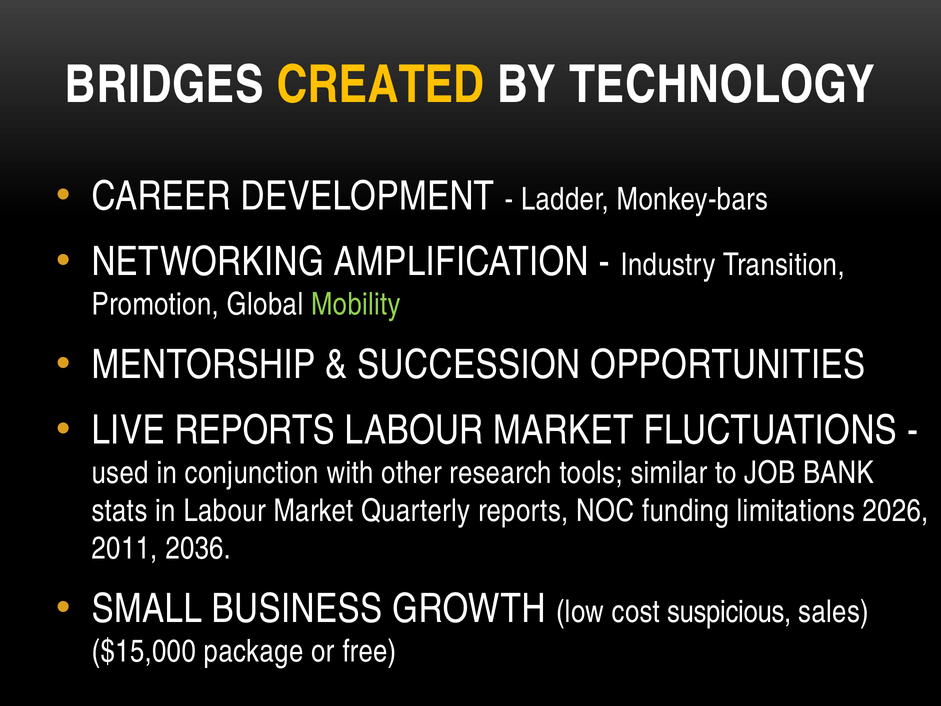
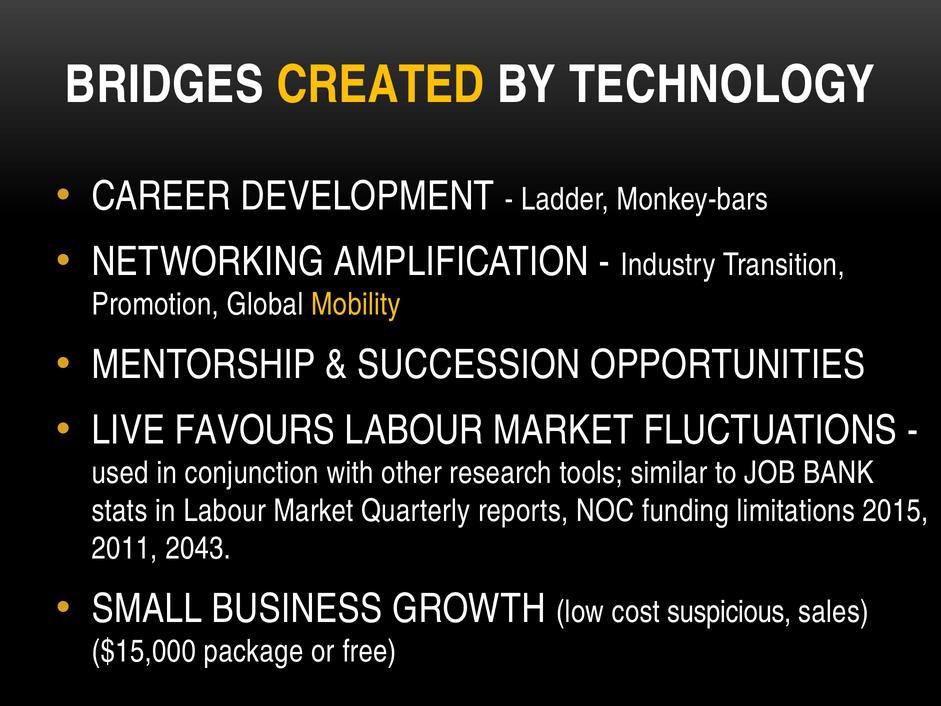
Mobility colour: light green -> yellow
LIVE REPORTS: REPORTS -> FAVOURS
2026: 2026 -> 2015
2036: 2036 -> 2043
